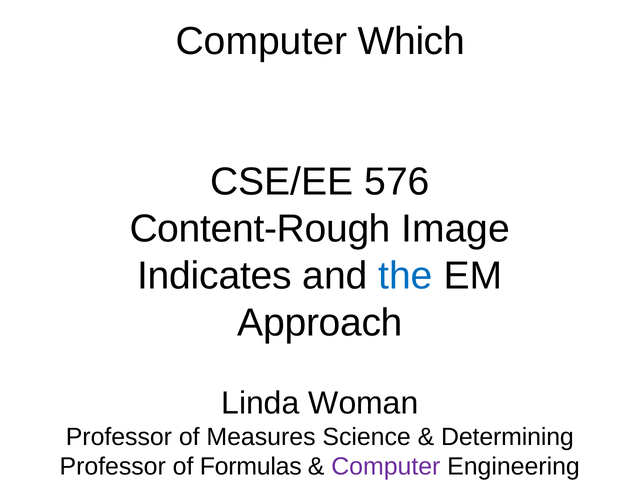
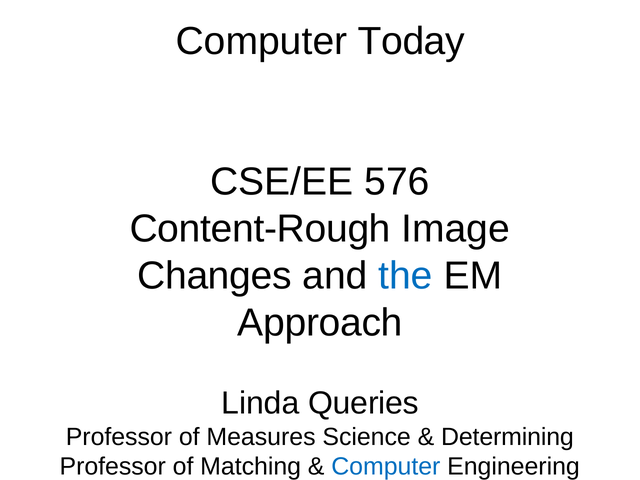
Which: Which -> Today
Indicates: Indicates -> Changes
Woman: Woman -> Queries
Formulas: Formulas -> Matching
Computer at (386, 467) colour: purple -> blue
